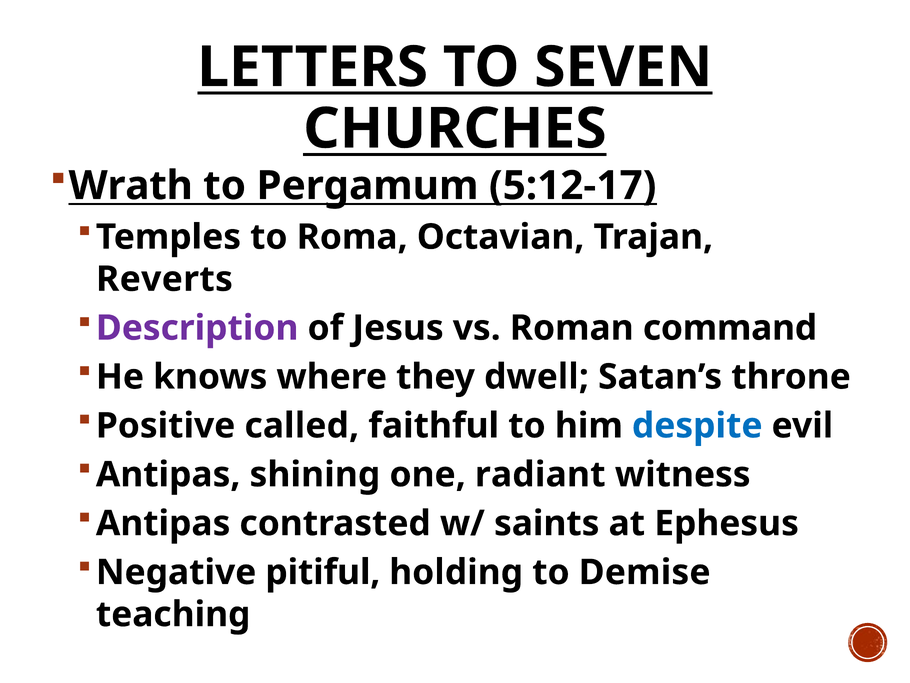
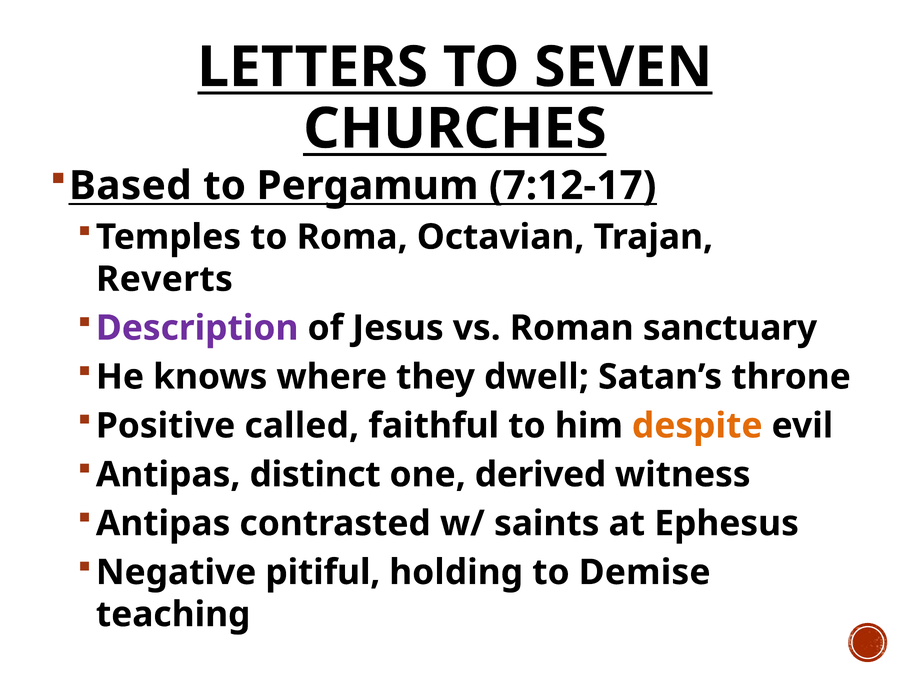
Wrath: Wrath -> Based
5:12-17: 5:12-17 -> 7:12-17
command: command -> sanctuary
despite colour: blue -> orange
shining: shining -> distinct
radiant: radiant -> derived
